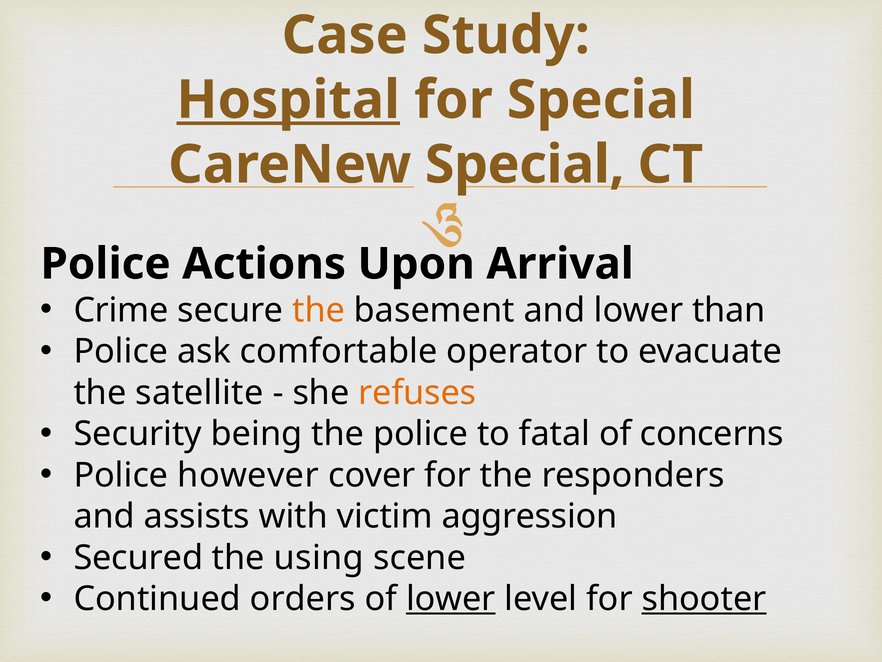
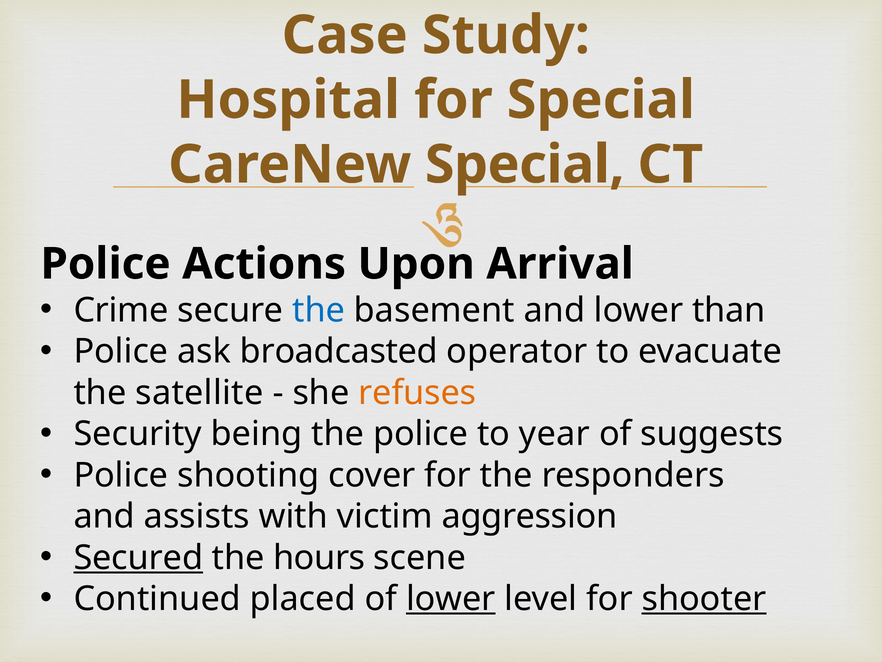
Hospital underline: present -> none
the at (319, 310) colour: orange -> blue
comfortable: comfortable -> broadcasted
fatal: fatal -> year
concerns: concerns -> suggests
however: however -> shooting
Secured underline: none -> present
using: using -> hours
orders: orders -> placed
